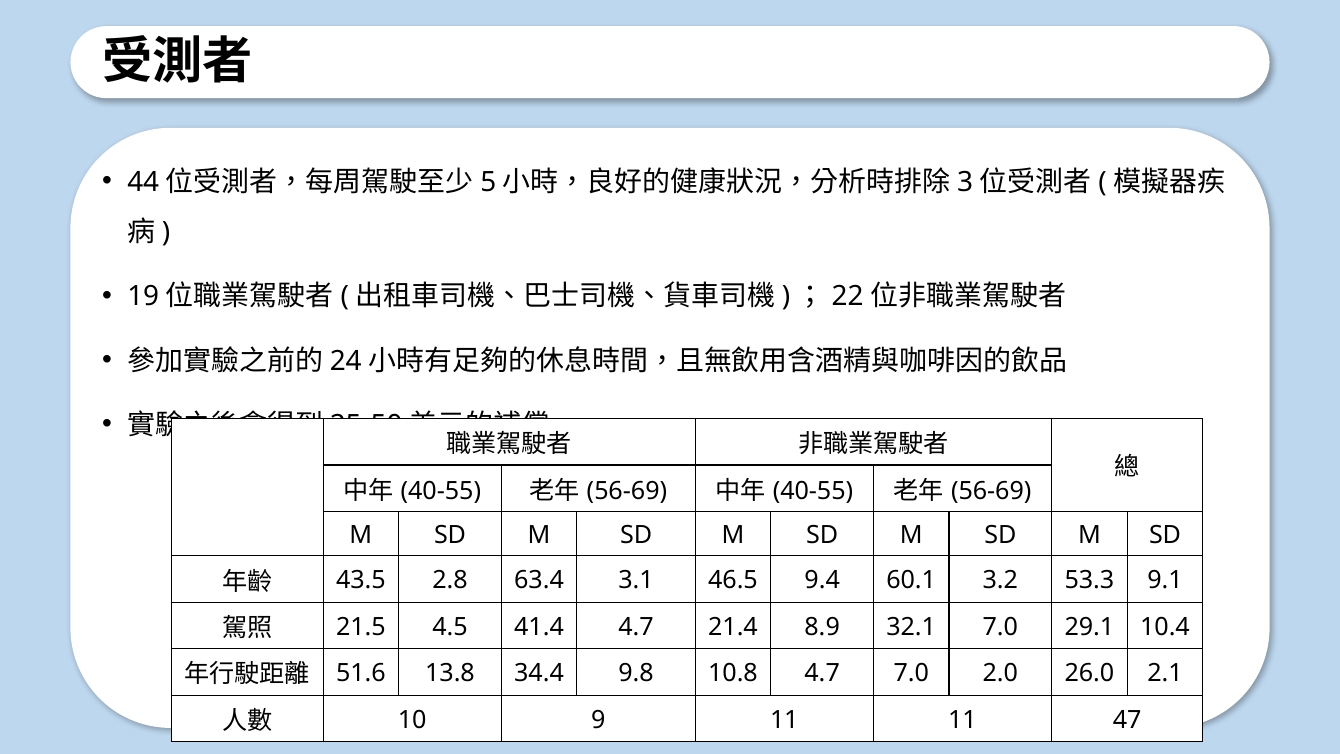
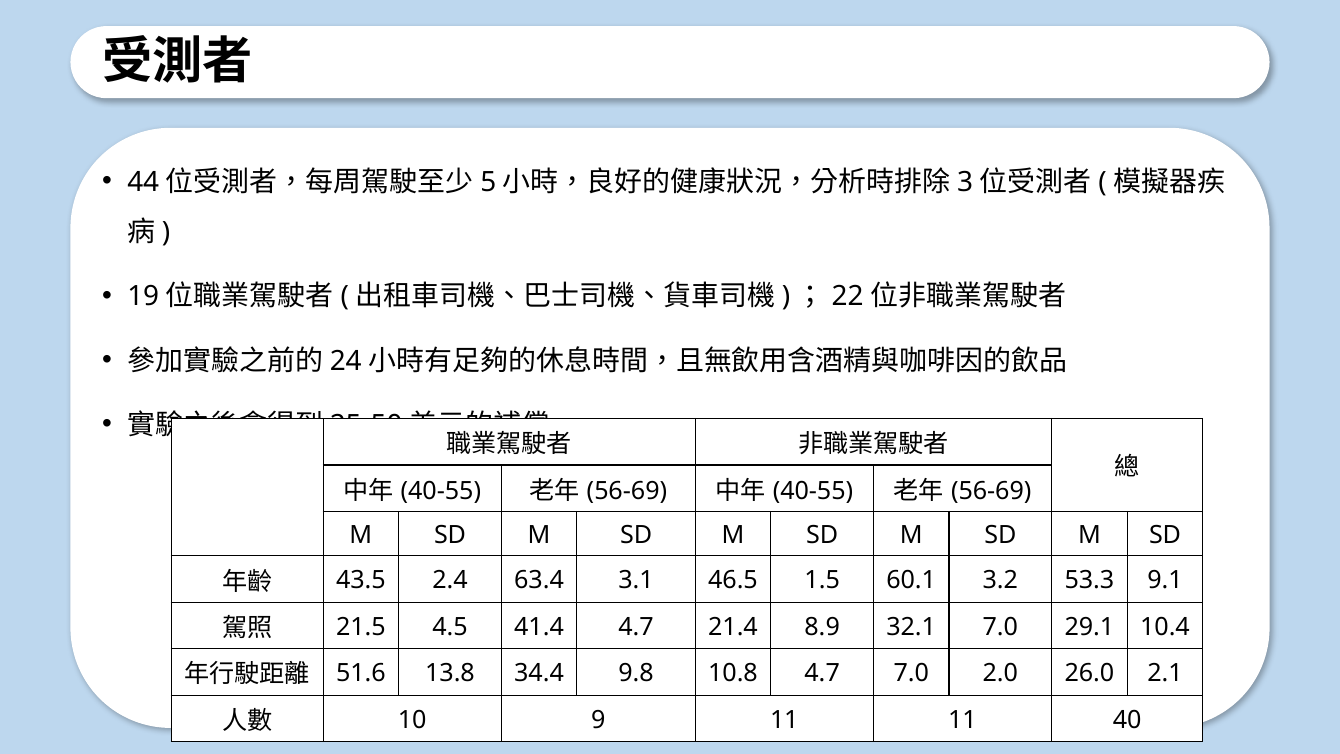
2.8: 2.8 -> 2.4
9.4: 9.4 -> 1.5
47: 47 -> 40
